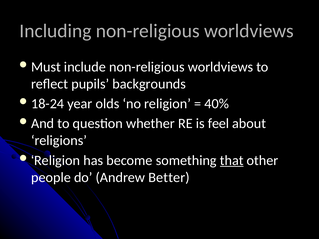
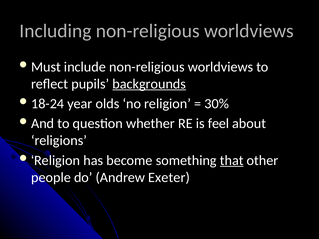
backgrounds underline: none -> present
40%: 40% -> 30%
Better: Better -> Exeter
